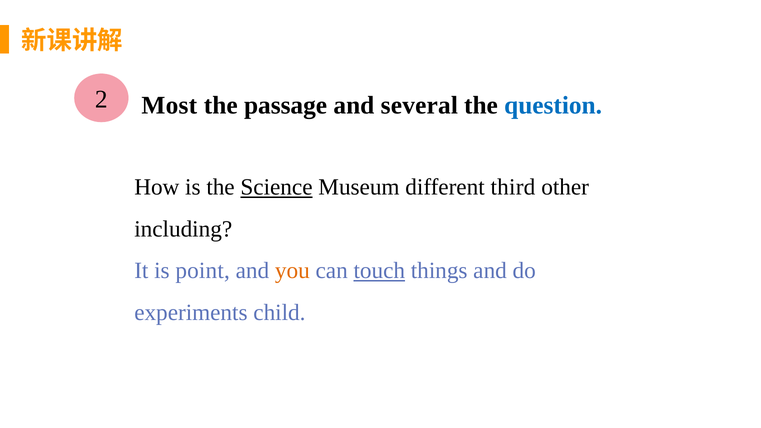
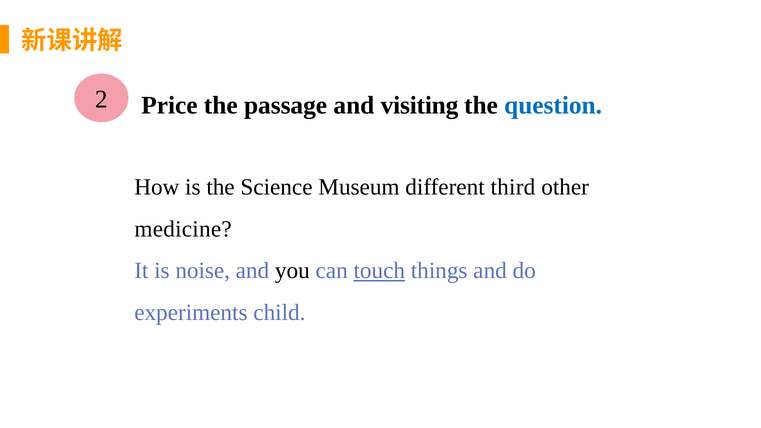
Most: Most -> Price
several: several -> visiting
Science underline: present -> none
including: including -> medicine
point: point -> noise
you colour: orange -> black
